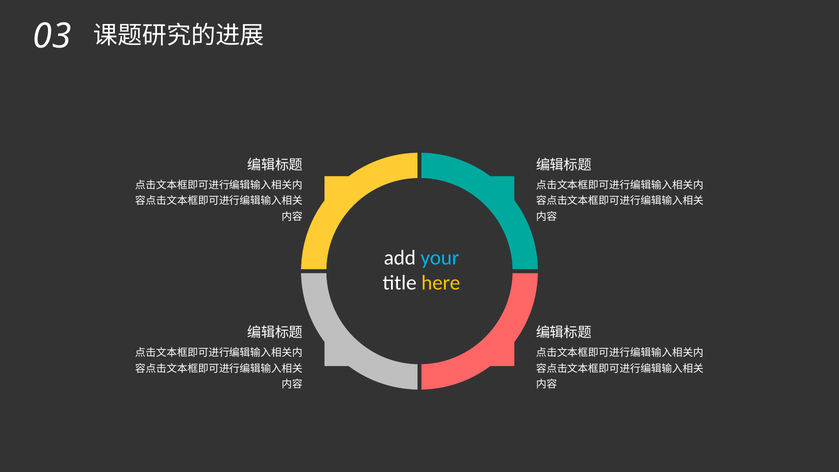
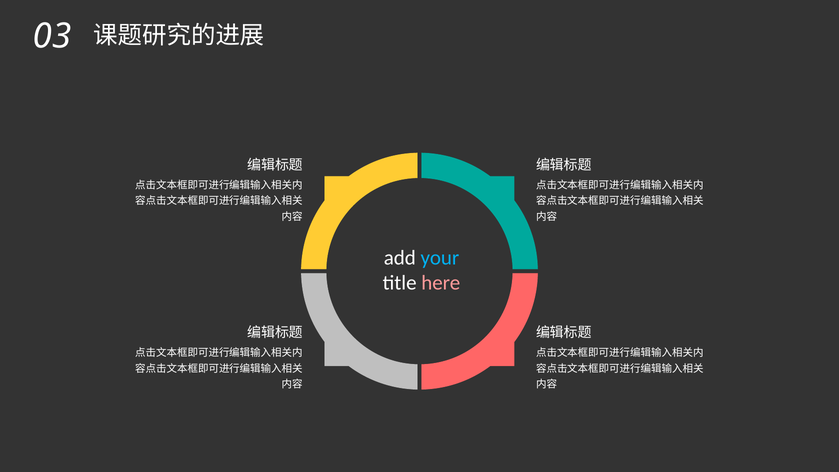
here colour: yellow -> pink
